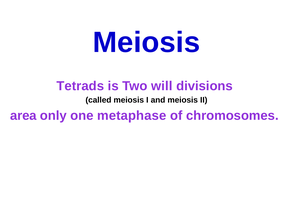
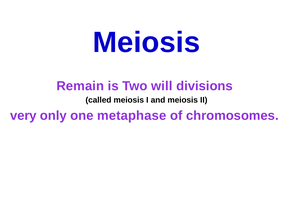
Tetrads: Tetrads -> Remain
area: area -> very
